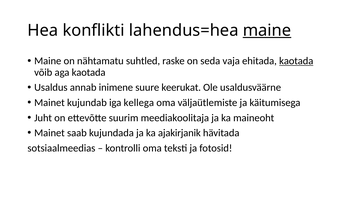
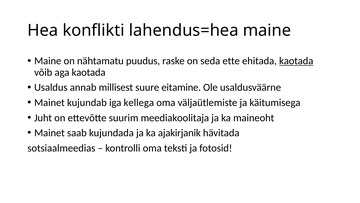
maine at (267, 30) underline: present -> none
suhtled: suhtled -> puudus
vaja: vaja -> ette
inimene: inimene -> millisest
keerukat: keerukat -> eitamine
